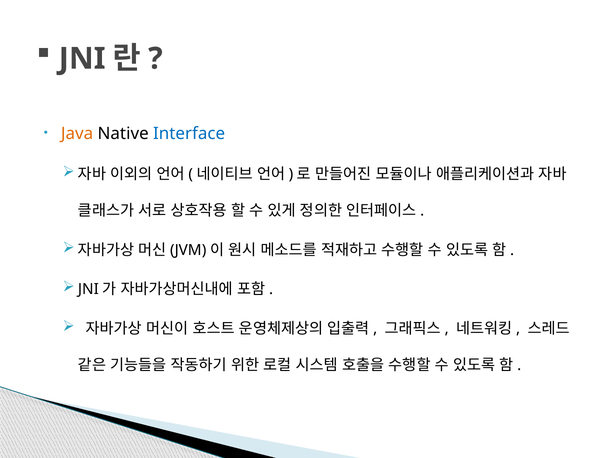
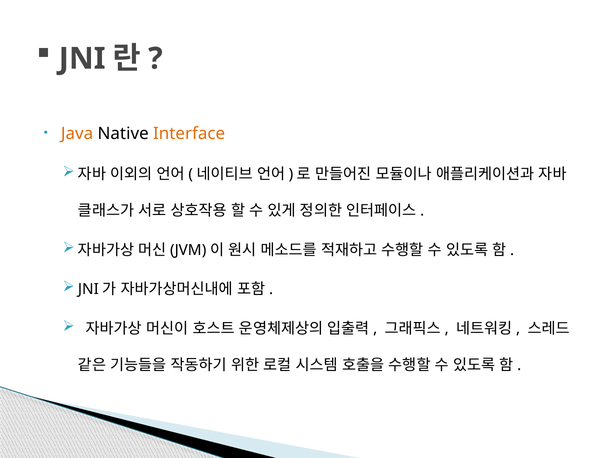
Interface colour: blue -> orange
